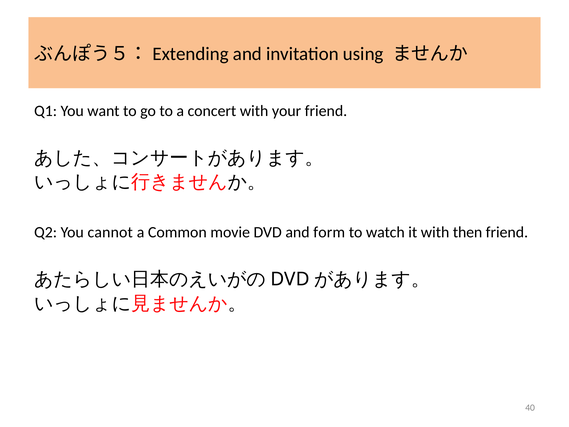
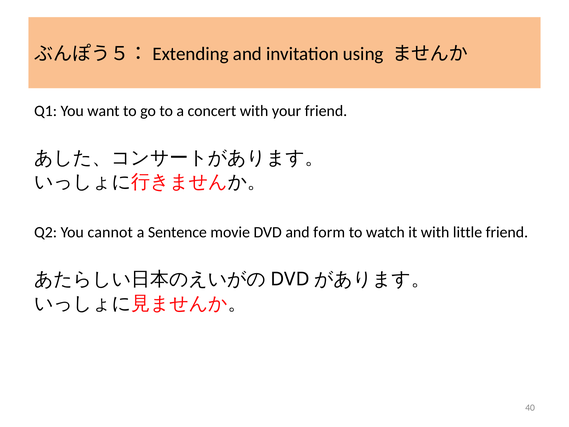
Common: Common -> Sentence
then: then -> little
